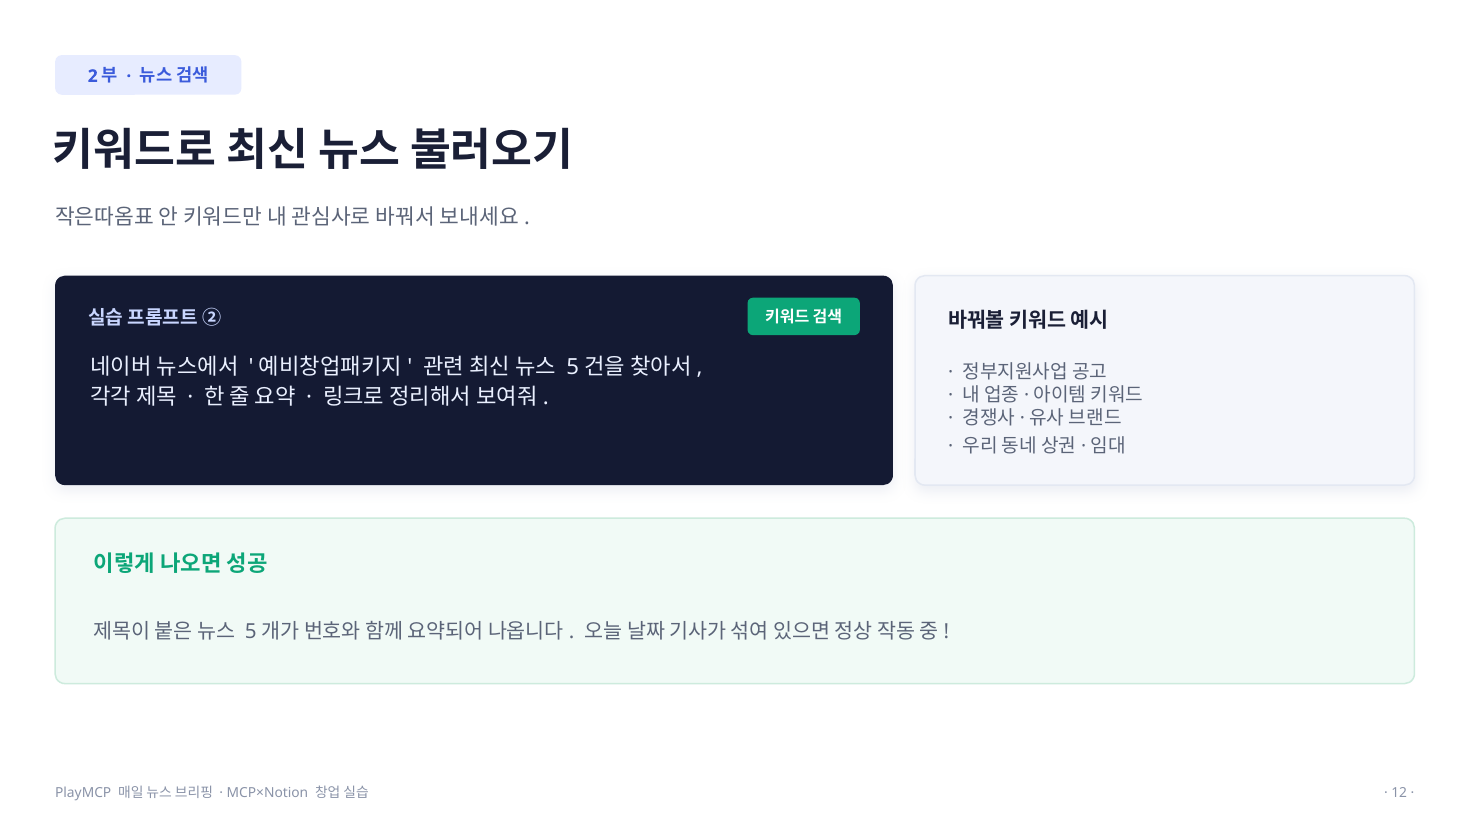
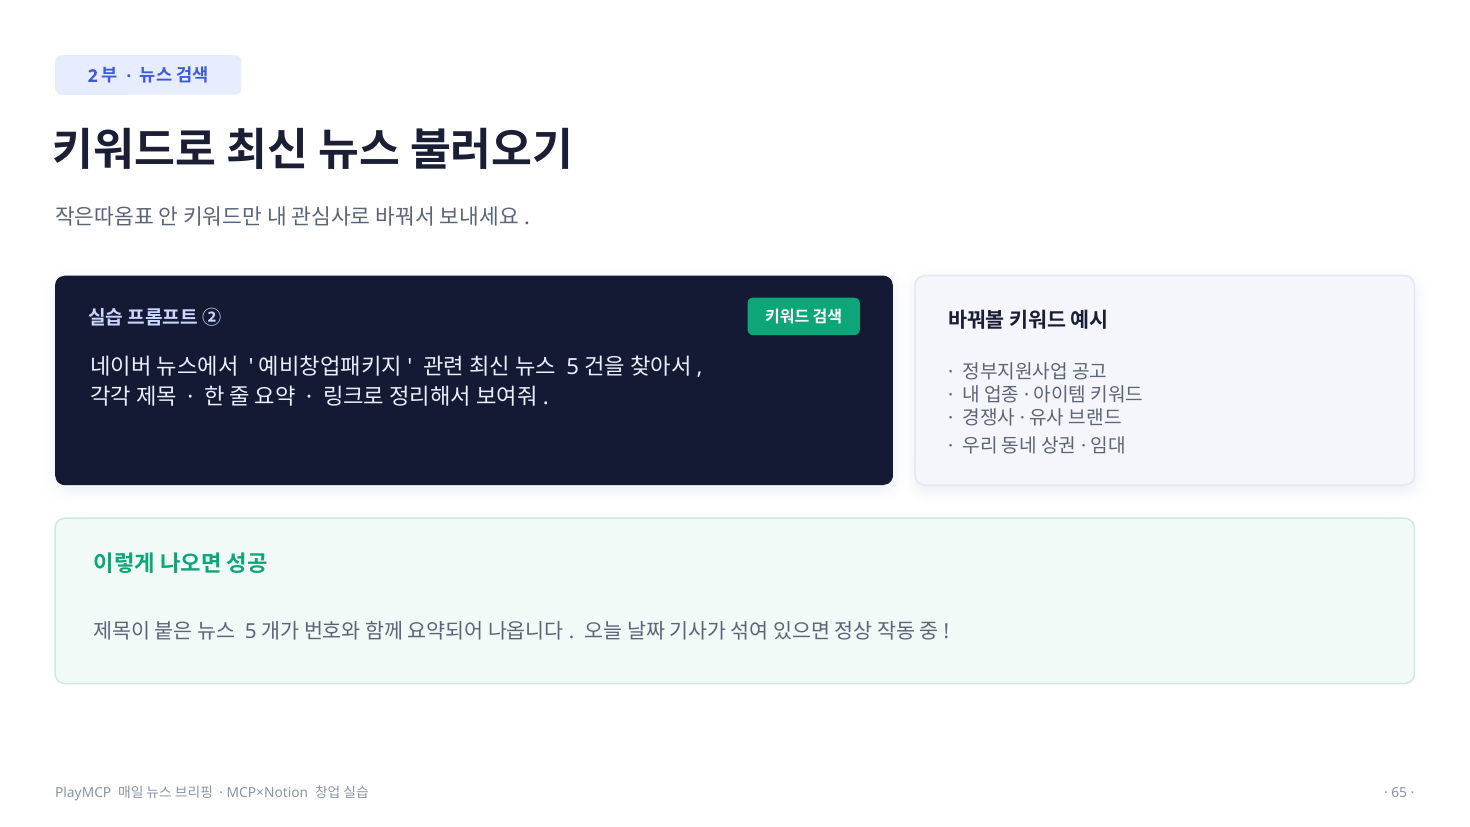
12: 12 -> 65
